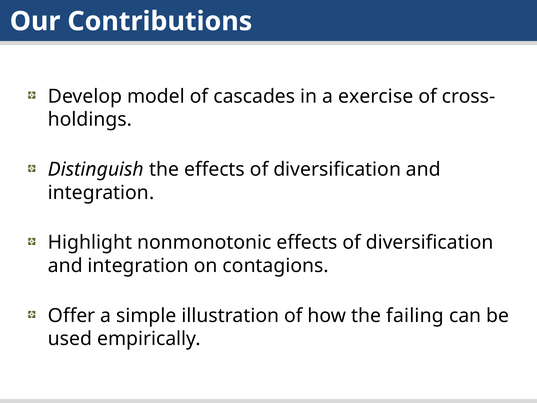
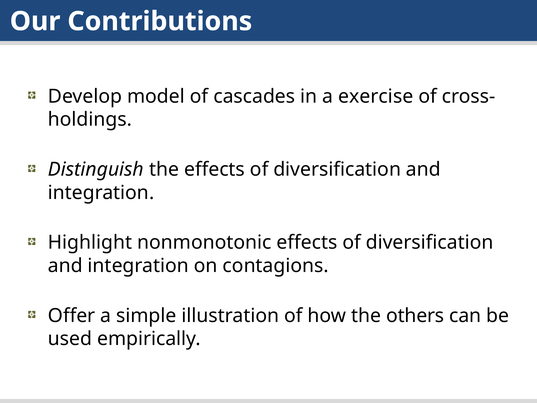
failing: failing -> others
